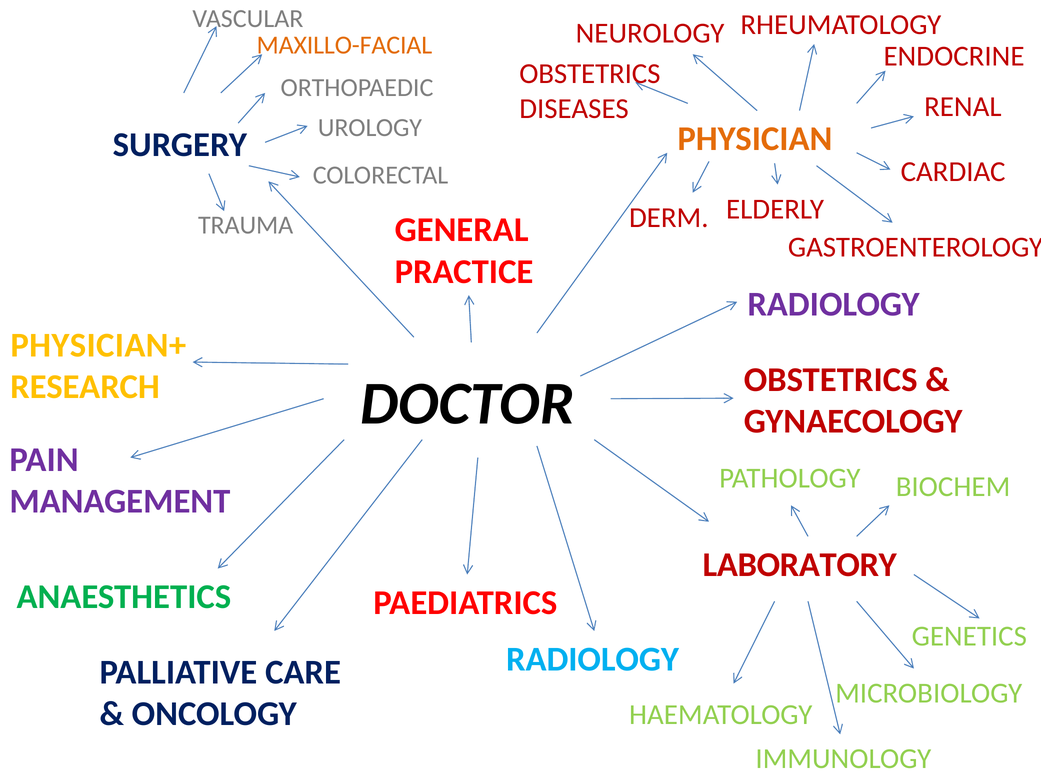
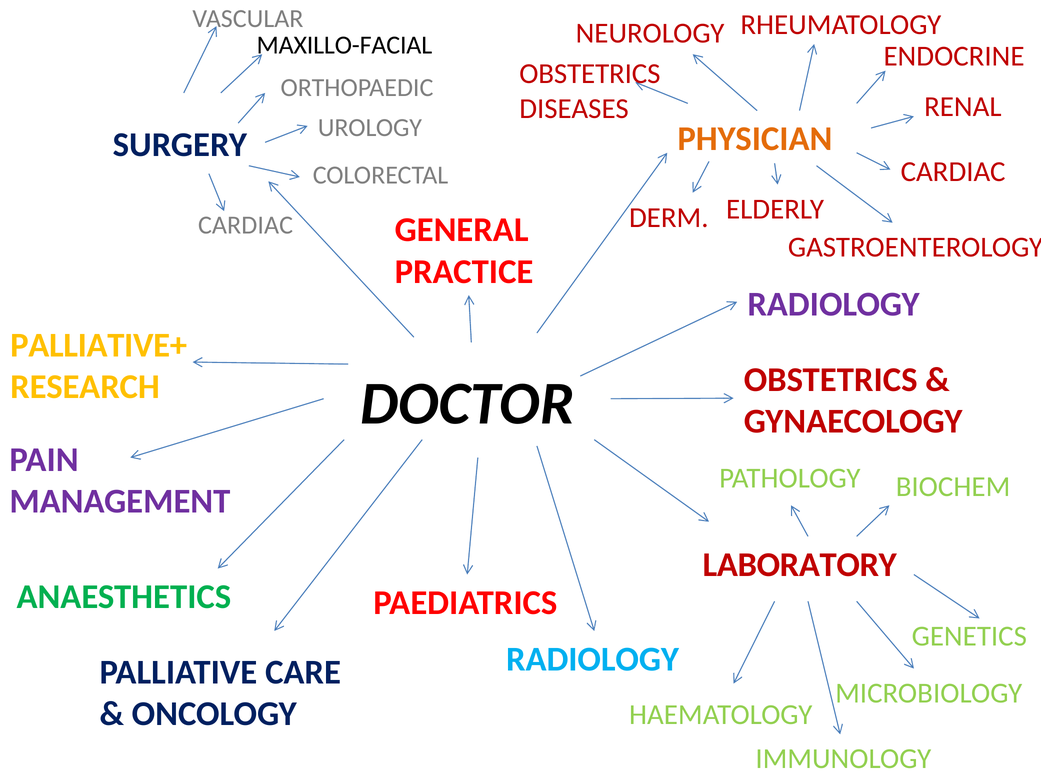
MAXILLO-FACIAL colour: orange -> black
TRAUMA at (246, 225): TRAUMA -> CARDIAC
PHYSICIAN+: PHYSICIAN+ -> PALLIATIVE+
